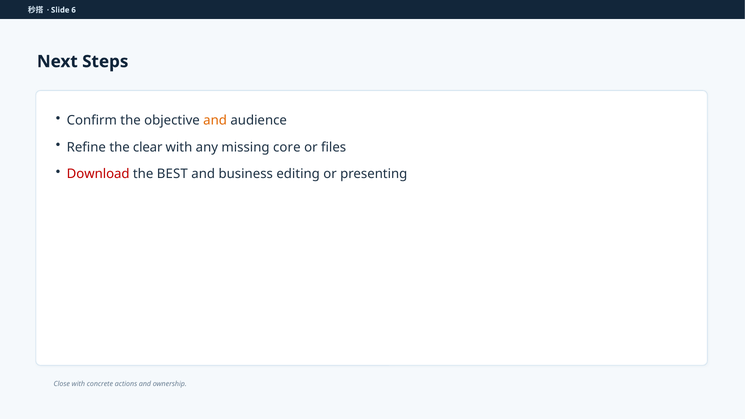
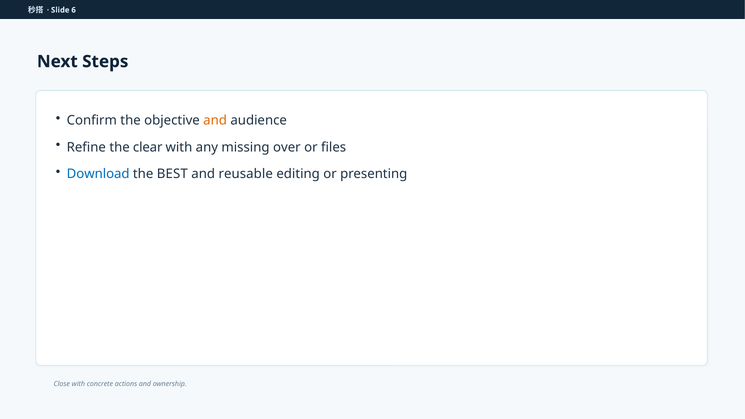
core: core -> over
Download colour: red -> blue
business: business -> reusable
